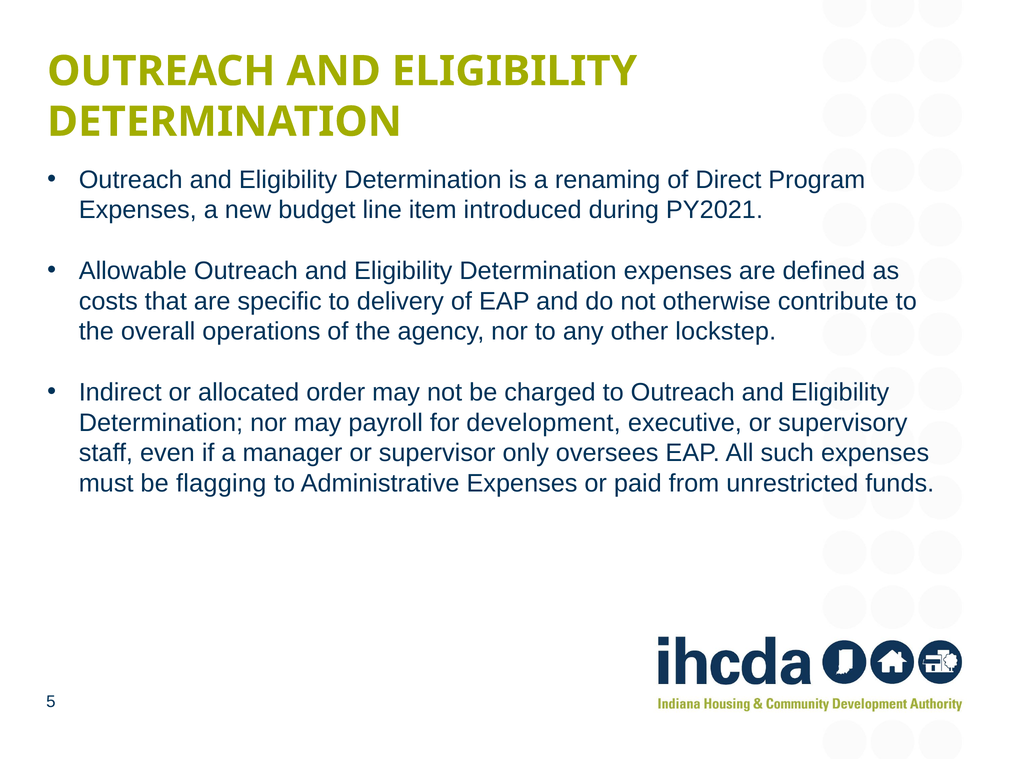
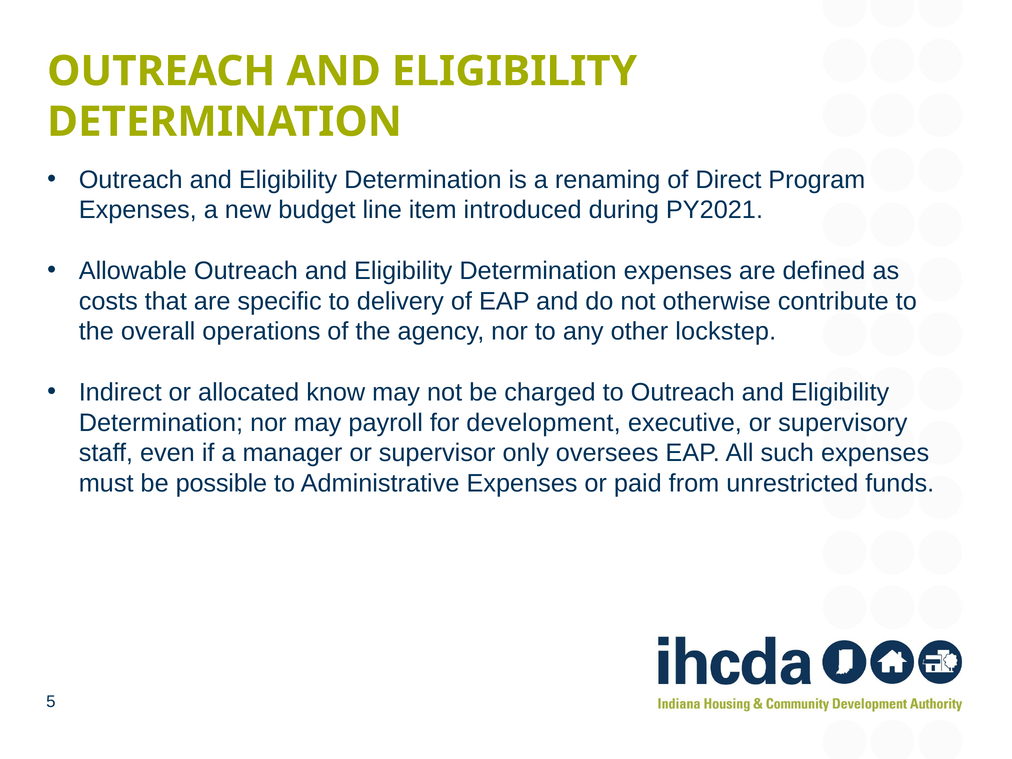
order: order -> know
flagging: flagging -> possible
